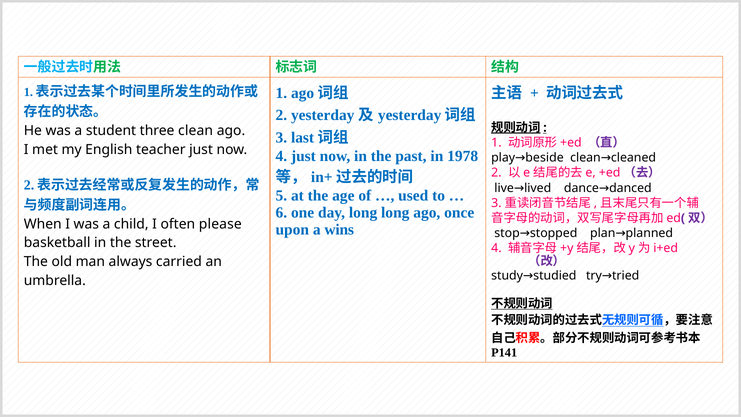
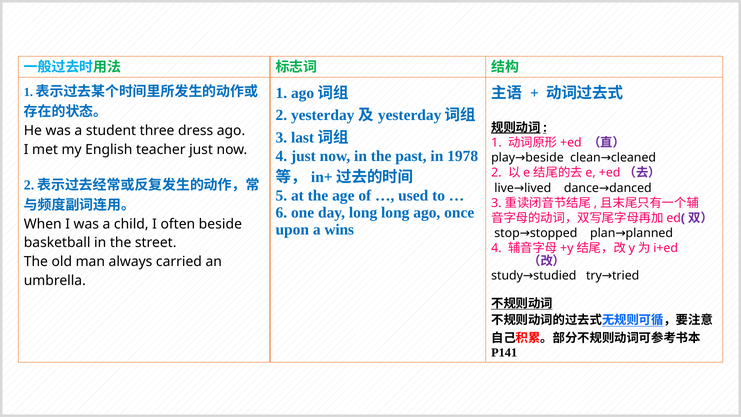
three clean: clean -> dress
often please: please -> beside
